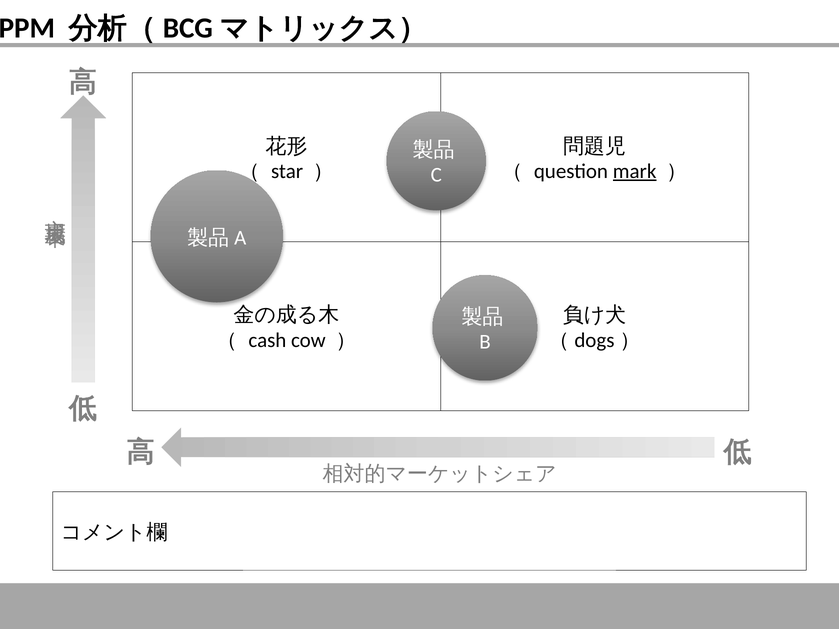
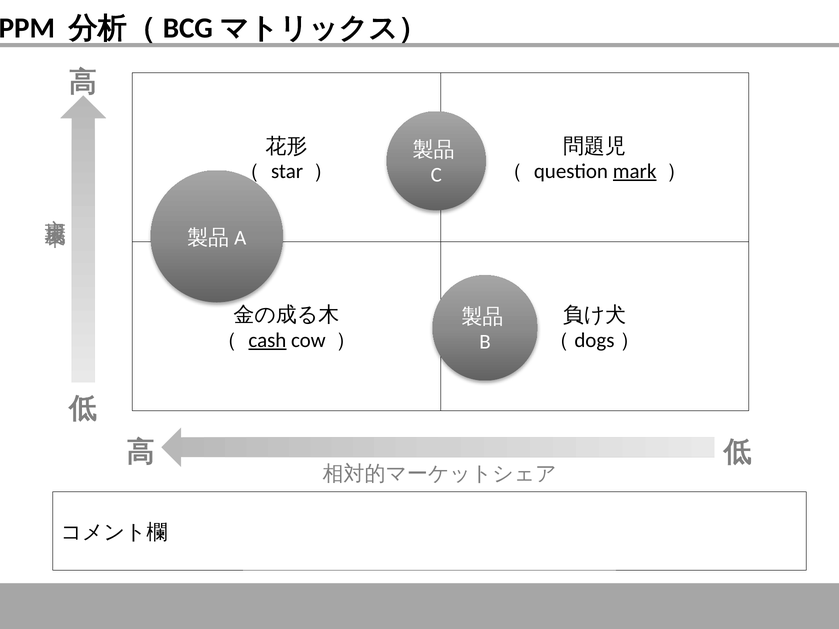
cash underline: none -> present
